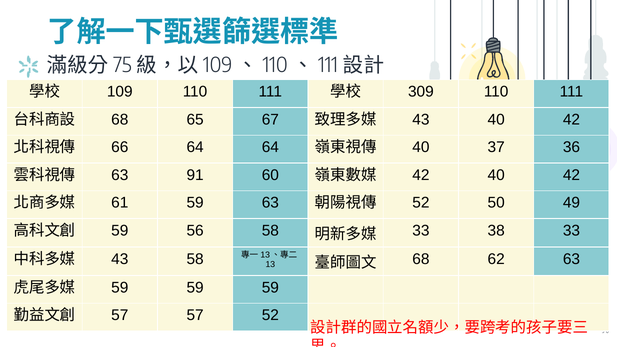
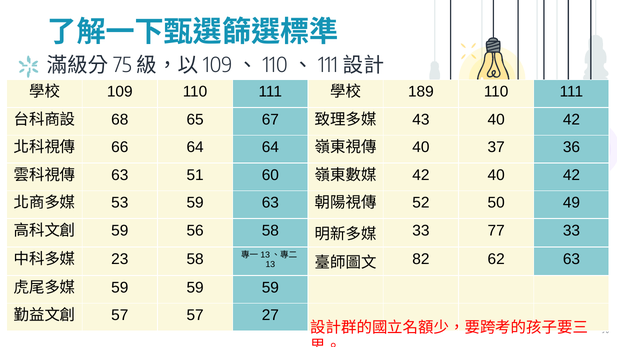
309: 309 -> 189
91: 91 -> 51
61: 61 -> 53
38: 38 -> 77
43 at (120, 259): 43 -> 23
68 at (421, 259): 68 -> 82
57 52: 52 -> 27
